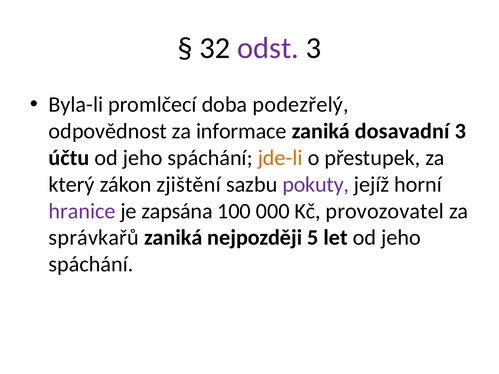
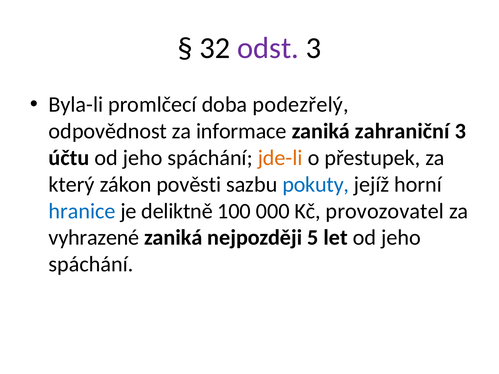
dosavadní: dosavadní -> zahraniční
zjištění: zjištění -> pověsti
pokuty colour: purple -> blue
hranice colour: purple -> blue
zapsána: zapsána -> deliktně
správkařů: správkařů -> vyhrazené
